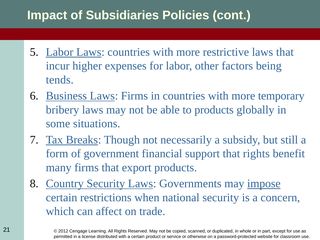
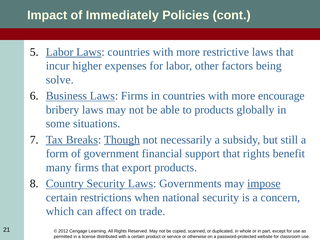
Subsidiaries: Subsidiaries -> Immediately
tends: tends -> solve
temporary: temporary -> encourage
Though underline: none -> present
